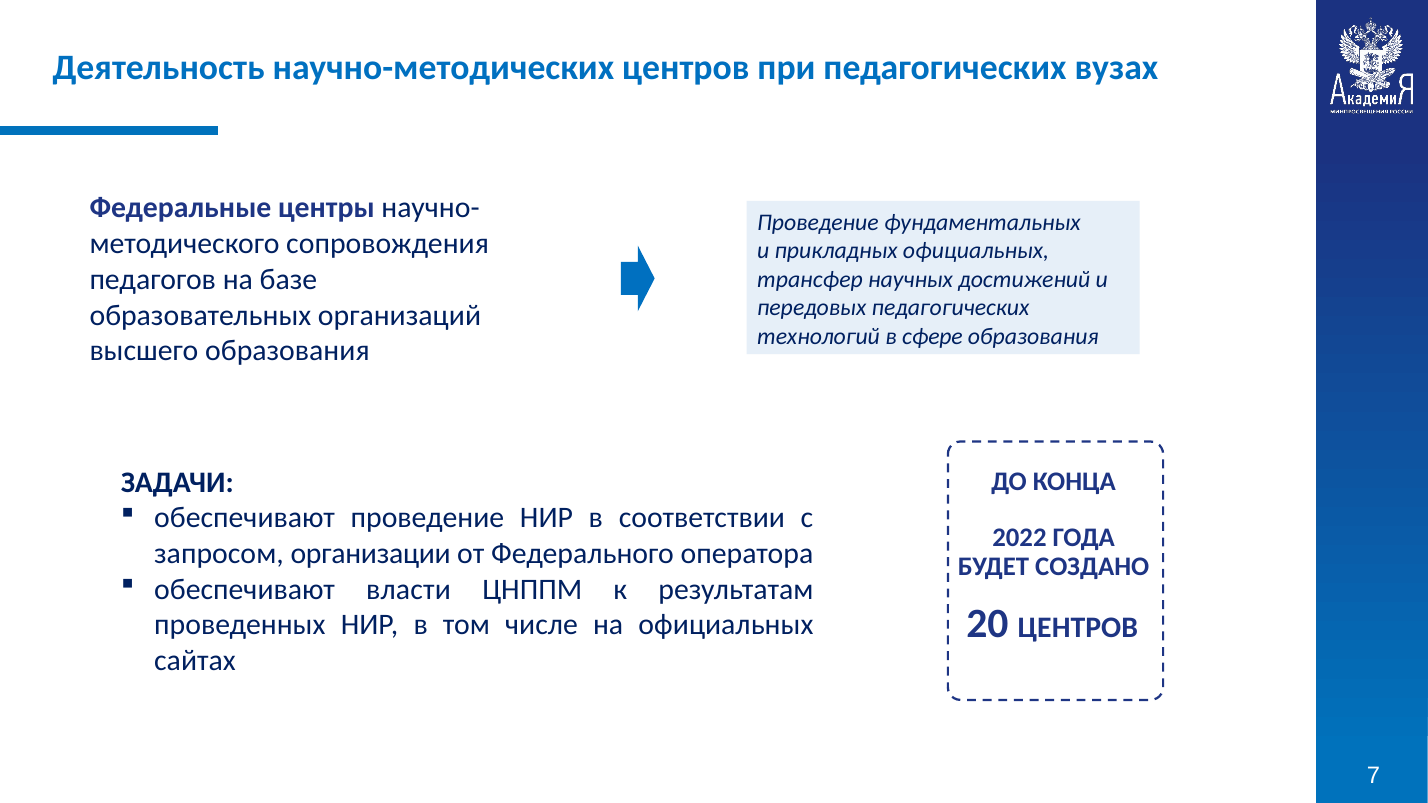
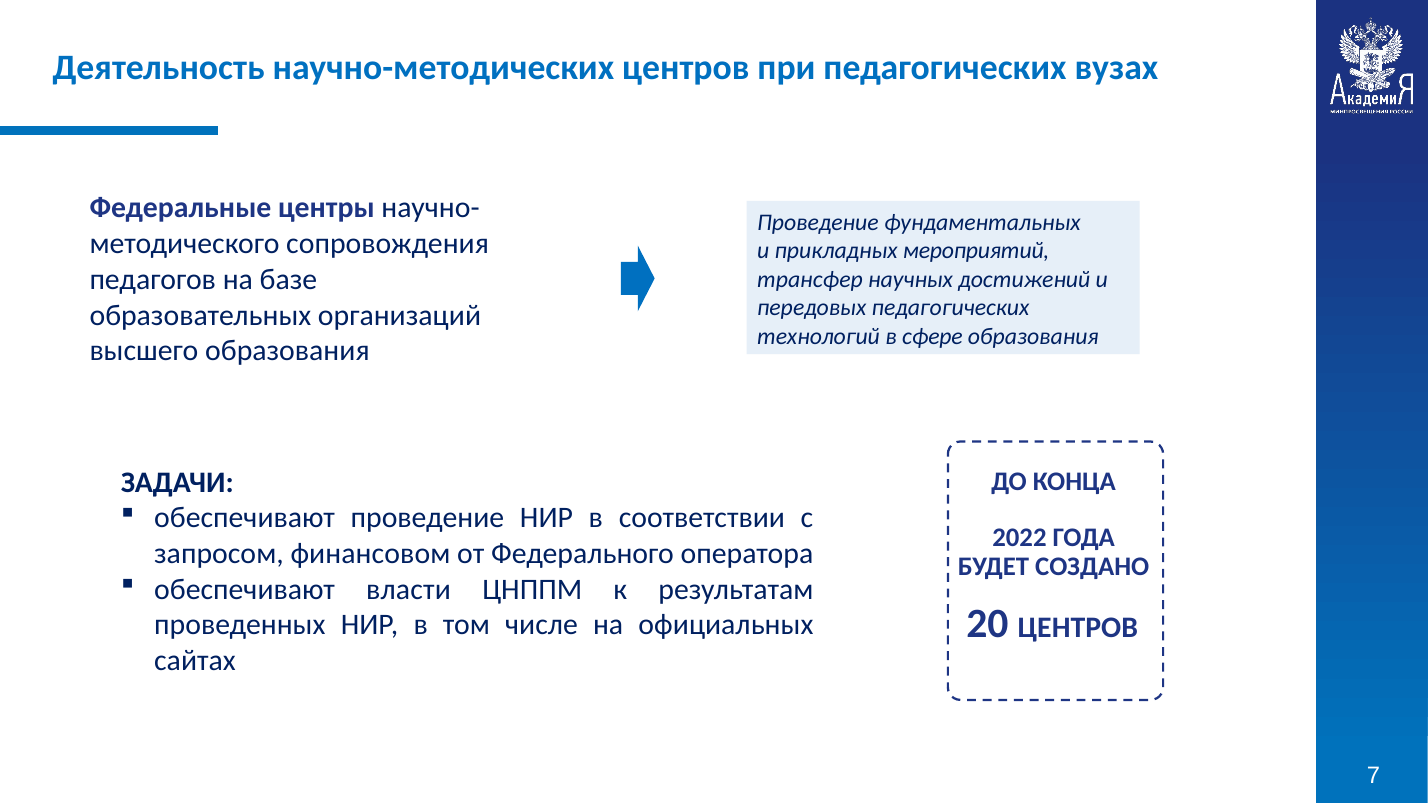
прикладных официальных: официальных -> мероприятий
организации: организации -> финансовом
